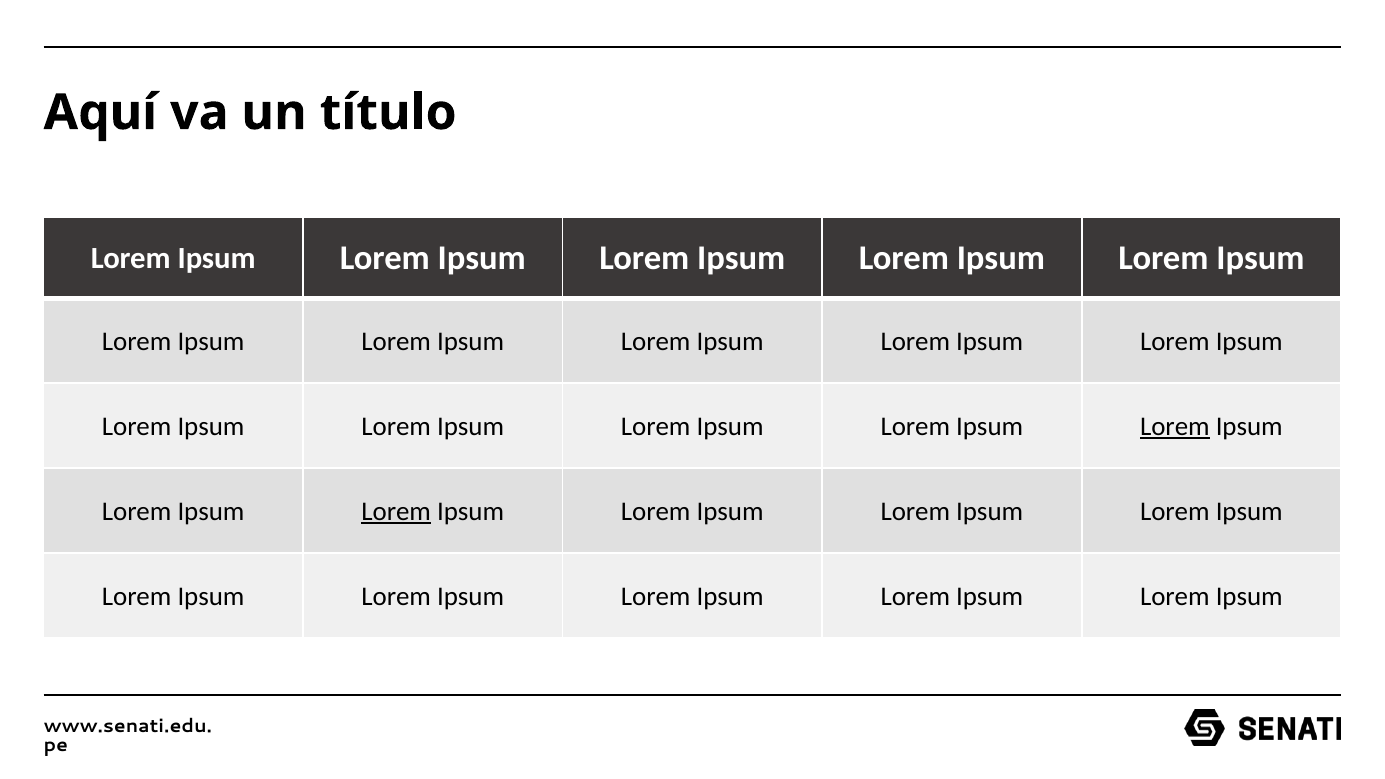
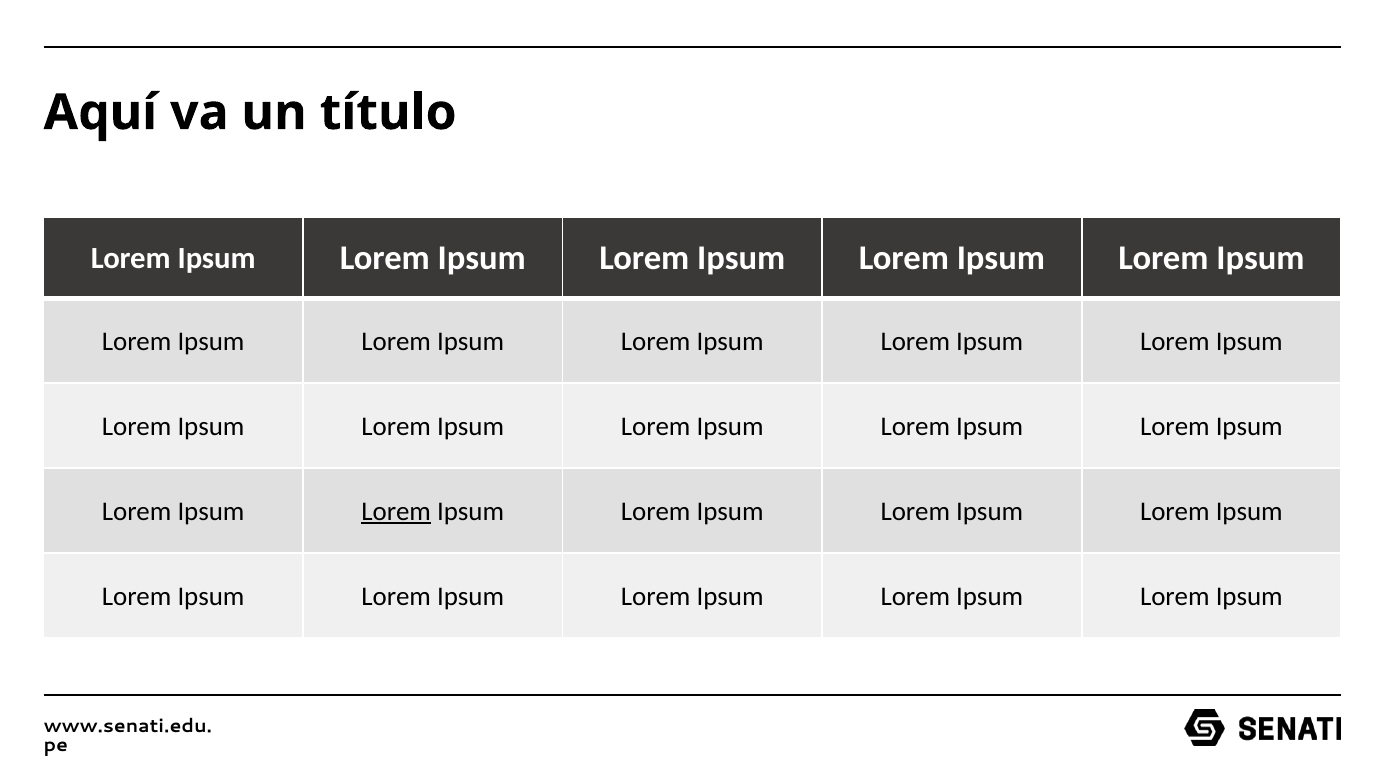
Lorem at (1175, 426) underline: present -> none
